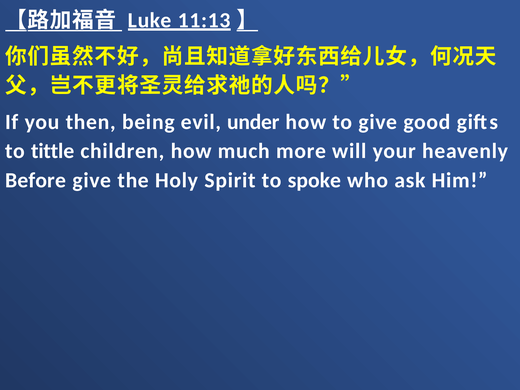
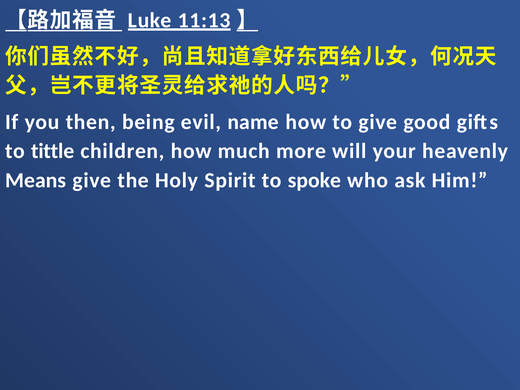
under: under -> name
Before: Before -> Means
